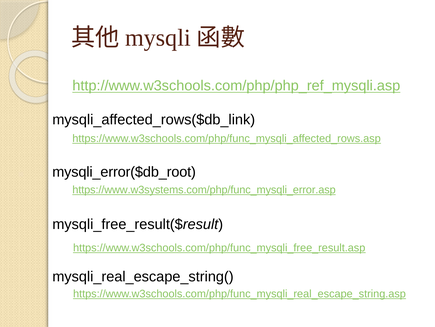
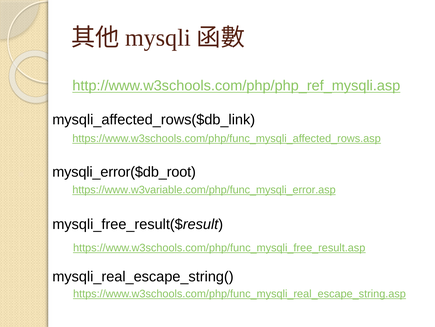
https://www.w3systems.com/php/func_mysqli_error.asp: https://www.w3systems.com/php/func_mysqli_error.asp -> https://www.w3variable.com/php/func_mysqli_error.asp
